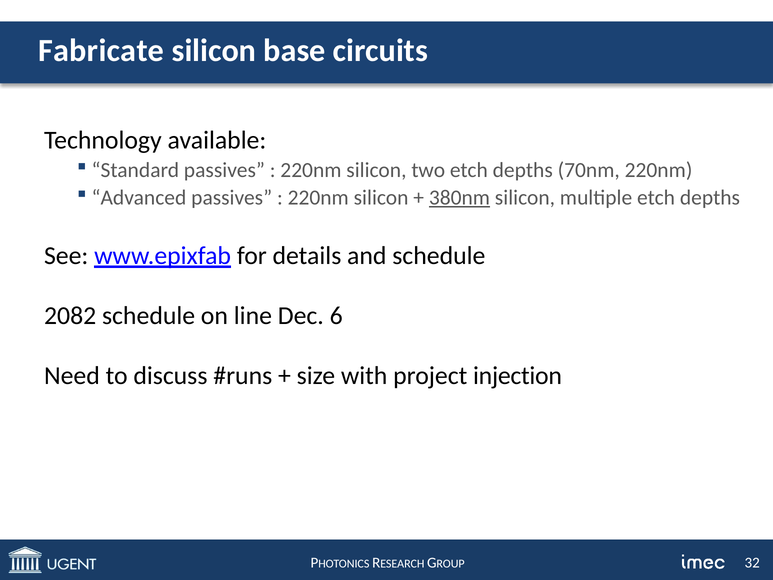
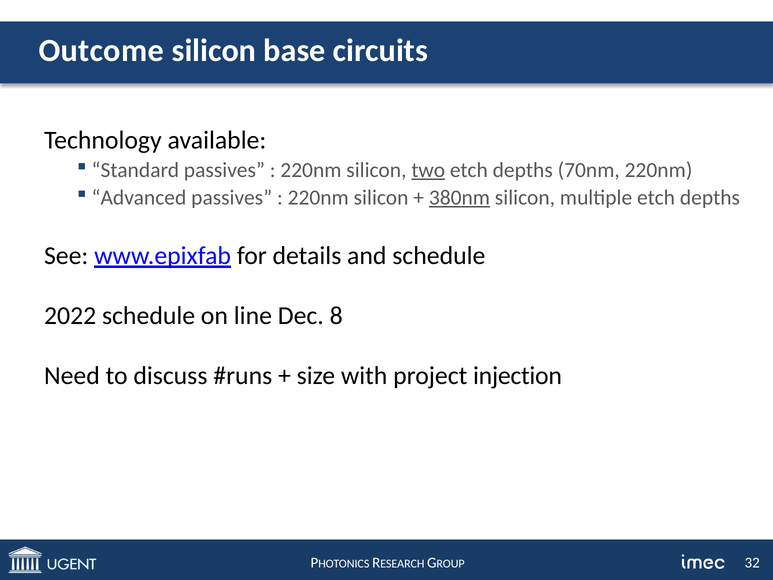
Fabricate: Fabricate -> Outcome
two underline: none -> present
2082: 2082 -> 2022
6: 6 -> 8
